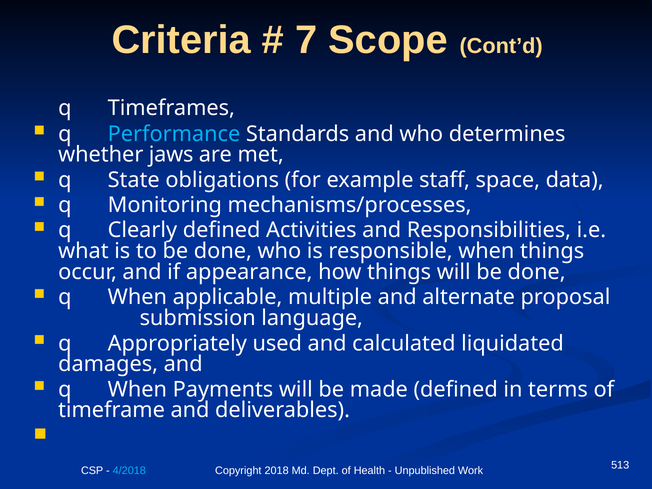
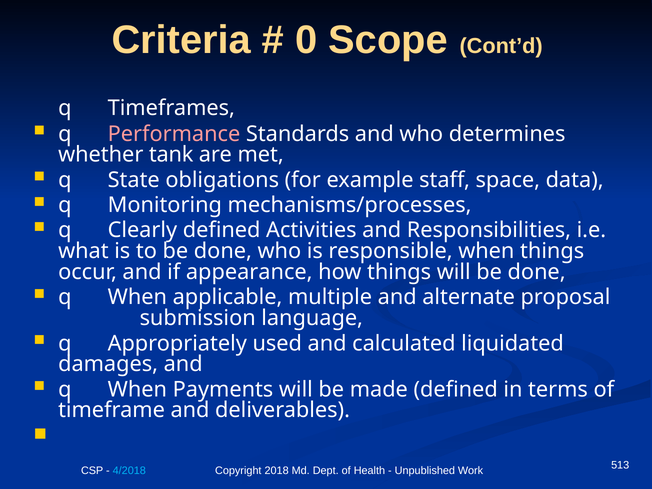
7: 7 -> 0
Performance colour: light blue -> pink
jaws: jaws -> tank
